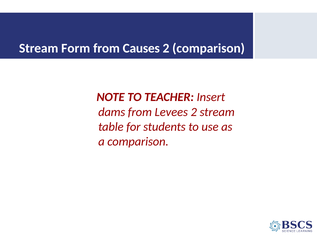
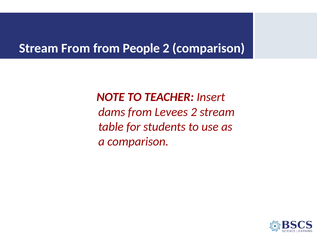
Stream Form: Form -> From
Causes: Causes -> People
